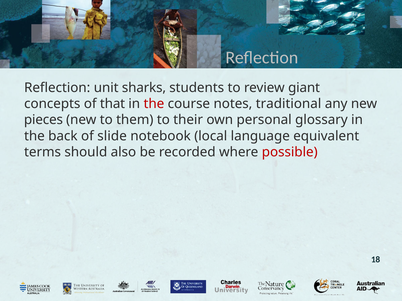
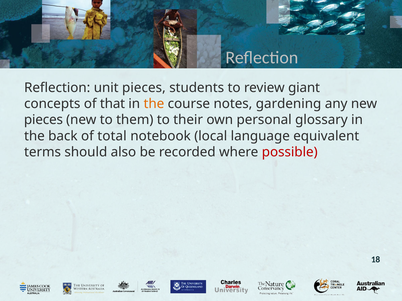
unit sharks: sharks -> pieces
the at (154, 104) colour: red -> orange
traditional: traditional -> gardening
slide: slide -> total
